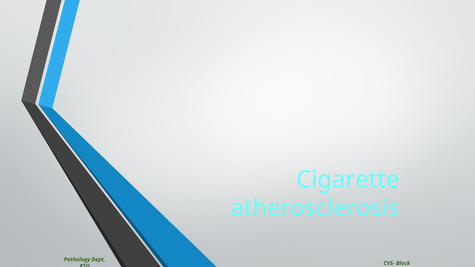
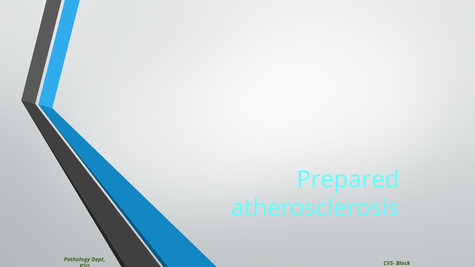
Cigarette: Cigarette -> Prepared
